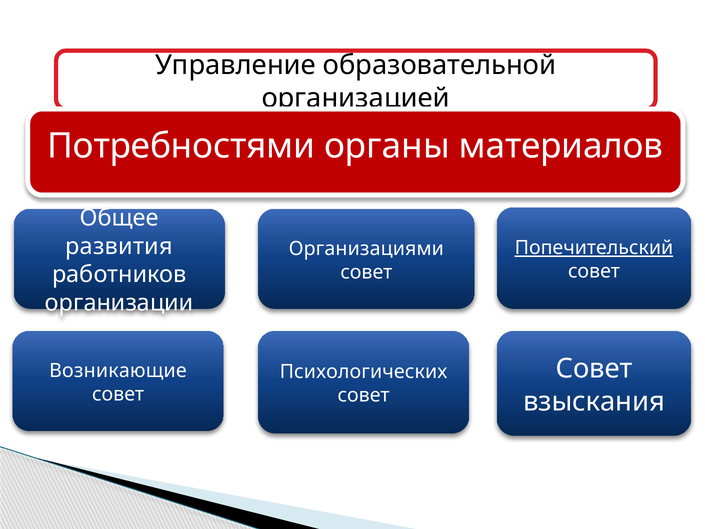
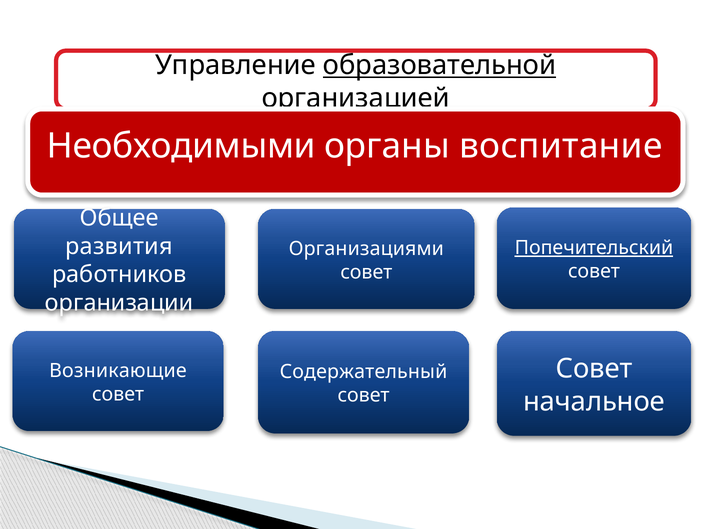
образовательной underline: none -> present
Потребностями: Потребностями -> Необходимыми
материалов: материалов -> воспитание
Психологических: Психологических -> Содержательный
взыскания: взыскания -> начальное
